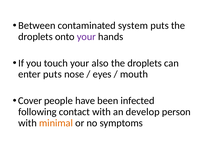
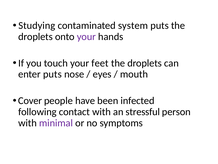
Between: Between -> Studying
also: also -> feet
develop: develop -> stressful
minimal colour: orange -> purple
